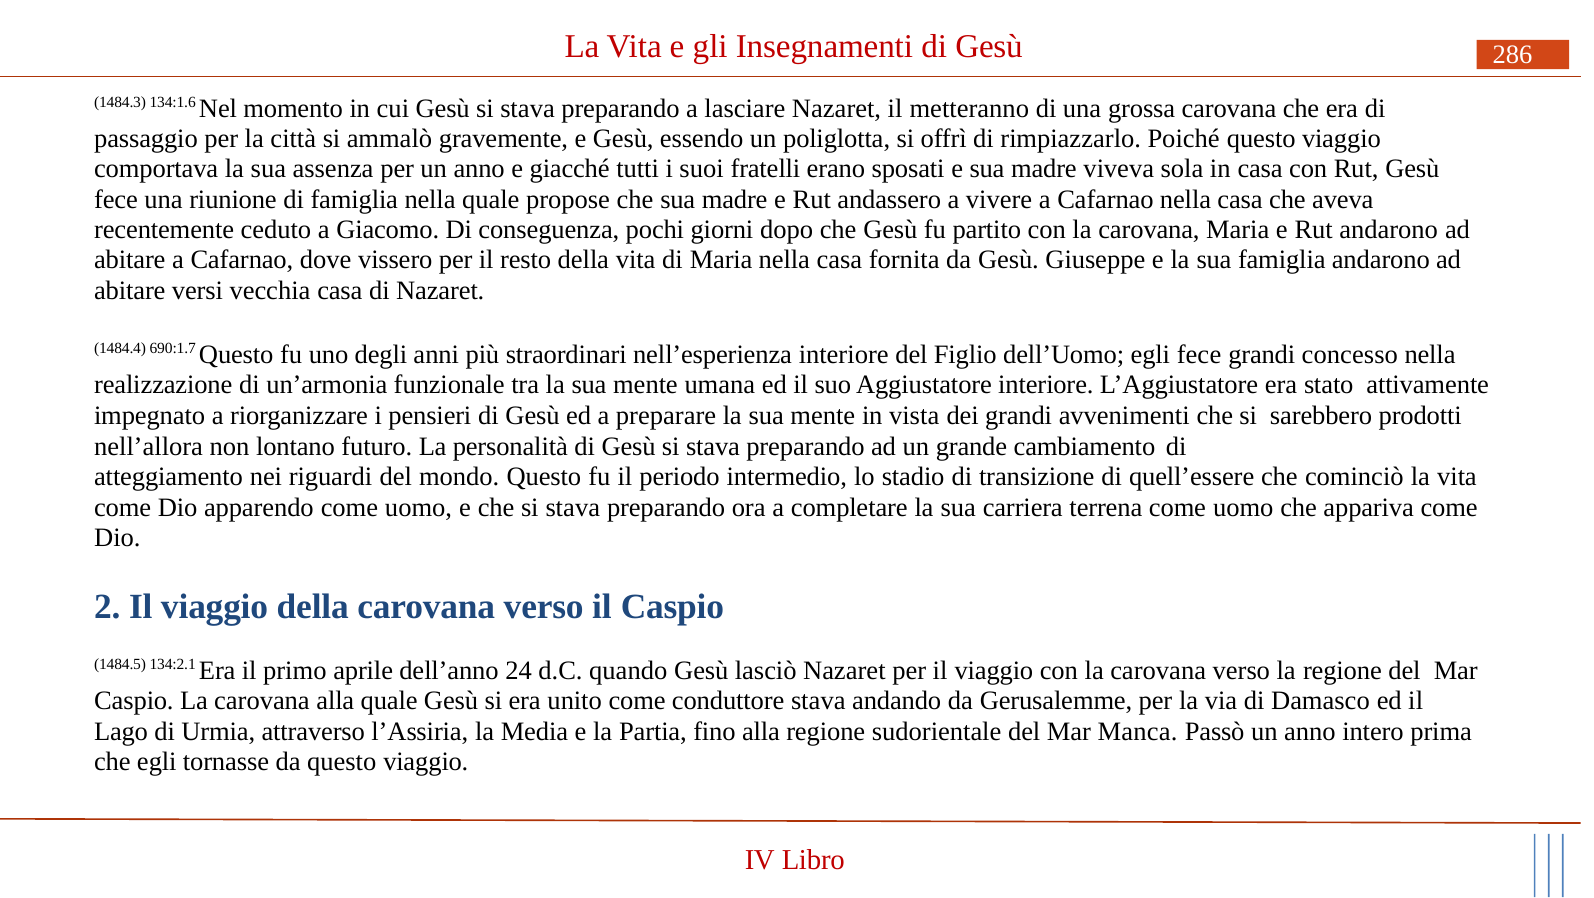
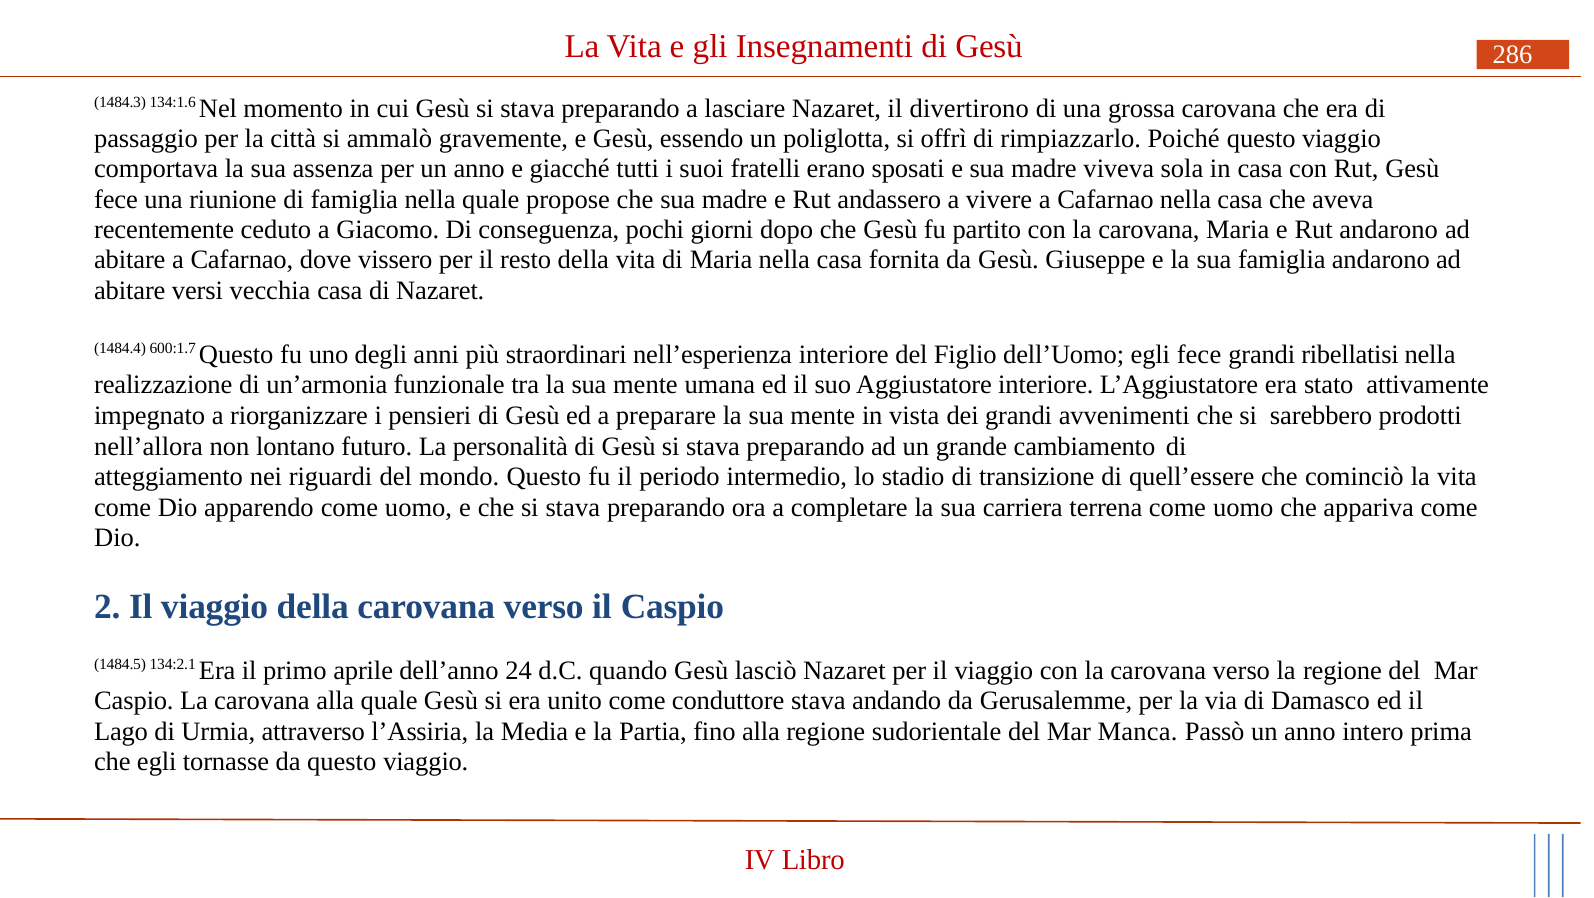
metteranno: metteranno -> divertirono
690:1.7: 690:1.7 -> 600:1.7
concesso: concesso -> ribellatisi
